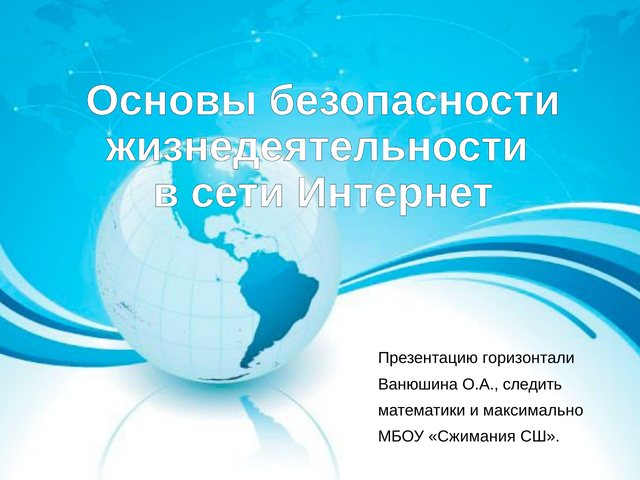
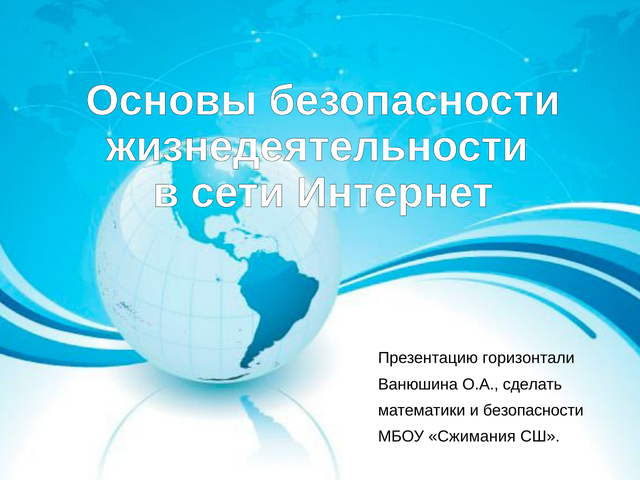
следить: следить -> сделать
и максимально: максимально -> безопасности
